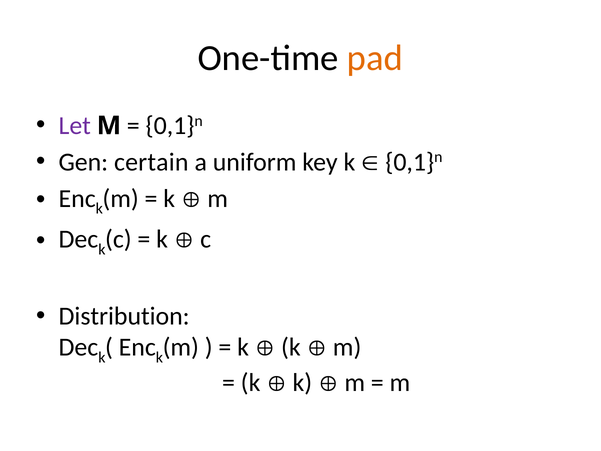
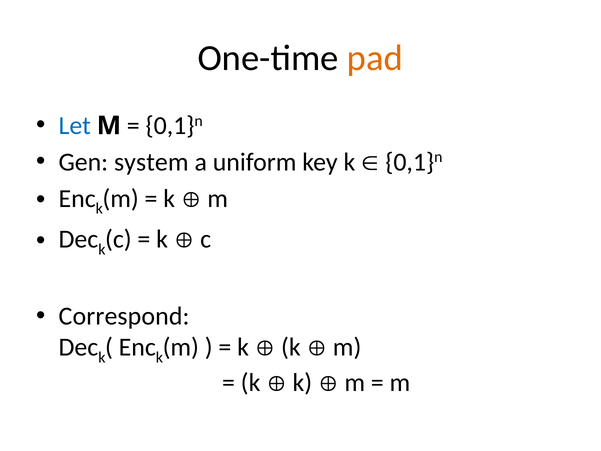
Let colour: purple -> blue
certain: certain -> system
Distribution: Distribution -> Correspond
